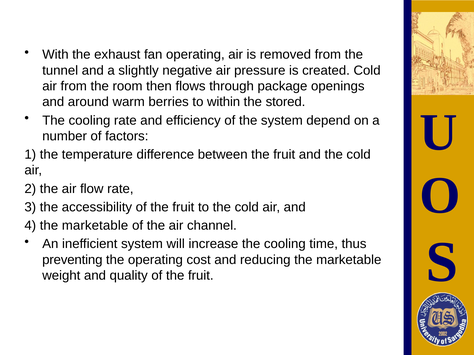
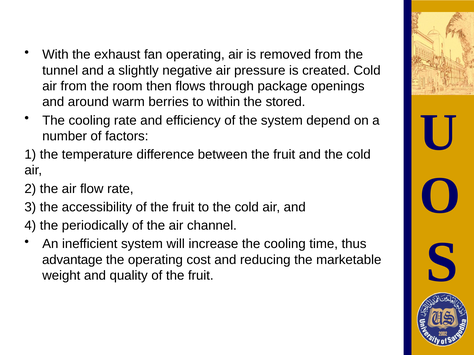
4 the marketable: marketable -> periodically
preventing: preventing -> advantage
